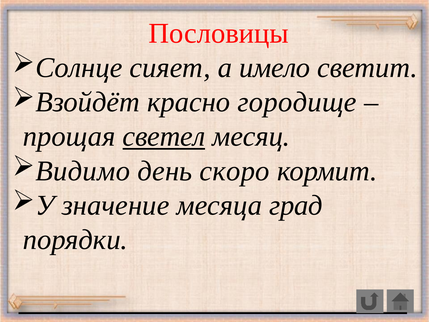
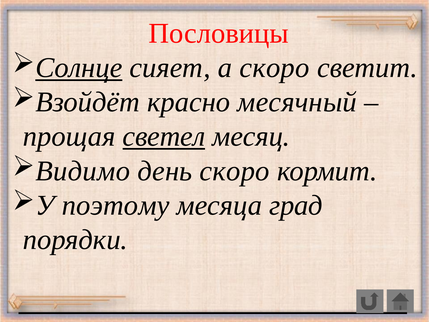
Солнце underline: none -> present
а имело: имело -> скоро
городище: городище -> месячный
значение: значение -> поэтому
